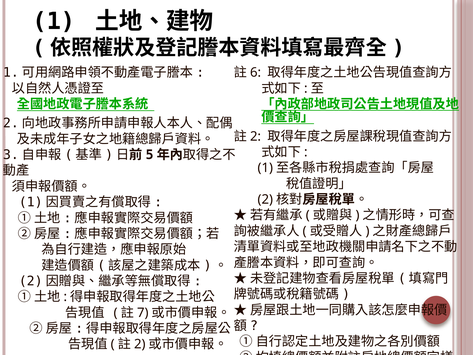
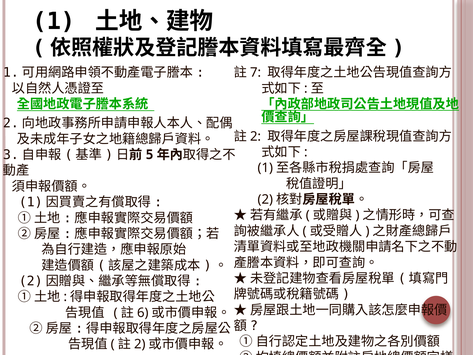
6: 6 -> 7
7: 7 -> 6
